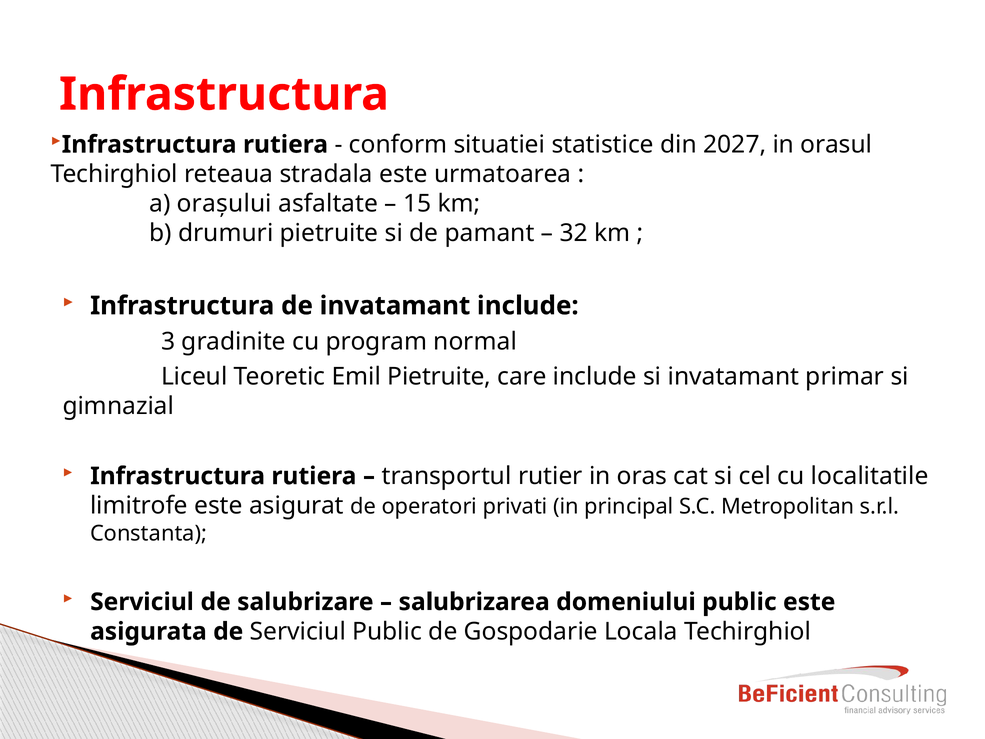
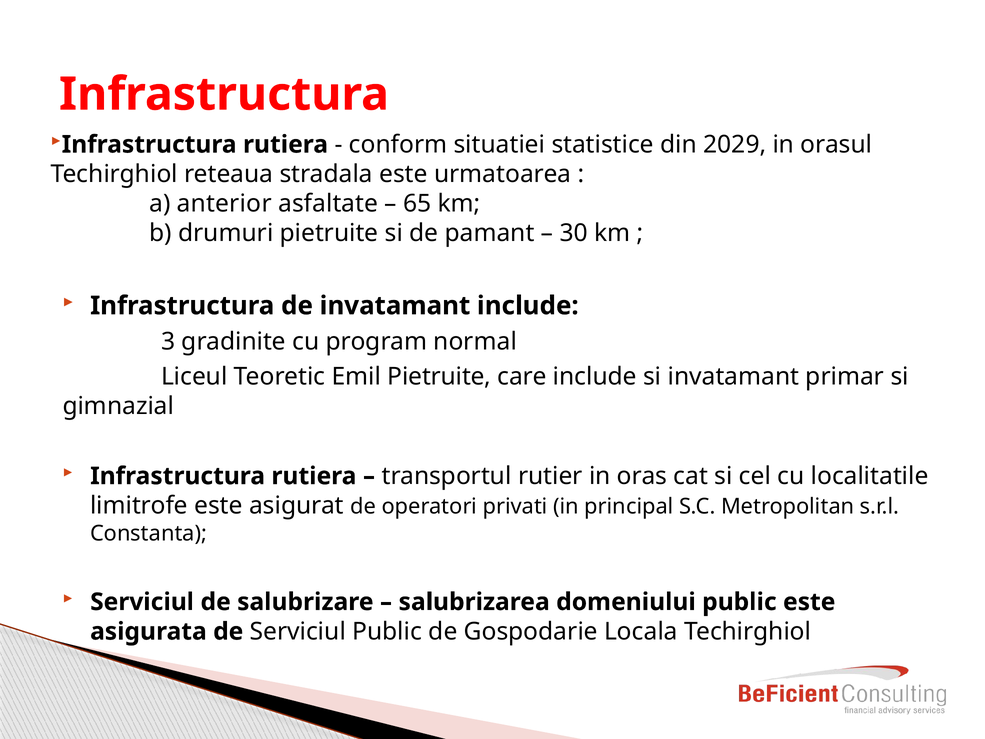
2027: 2027 -> 2029
orașului: orașului -> anterior
15: 15 -> 65
32: 32 -> 30
